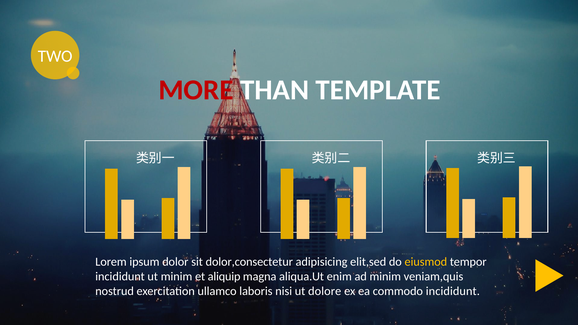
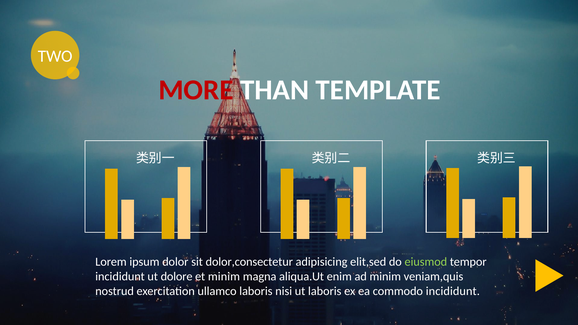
eiusmod colour: yellow -> light green
ut minim: minim -> dolore
et aliquip: aliquip -> minim
ut dolore: dolore -> laboris
